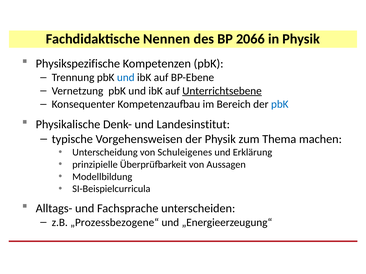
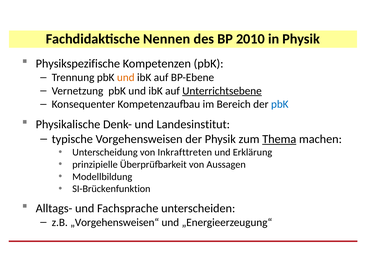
2066: 2066 -> 2010
und at (126, 78) colour: blue -> orange
Thema underline: none -> present
Schuleigenes: Schuleigenes -> Inkrafttreten
SI-Beispielcurricula: SI-Beispielcurricula -> SI-Brückenfunktion
„Prozessbezogene“: „Prozessbezogene“ -> „Vorgehensweisen“
